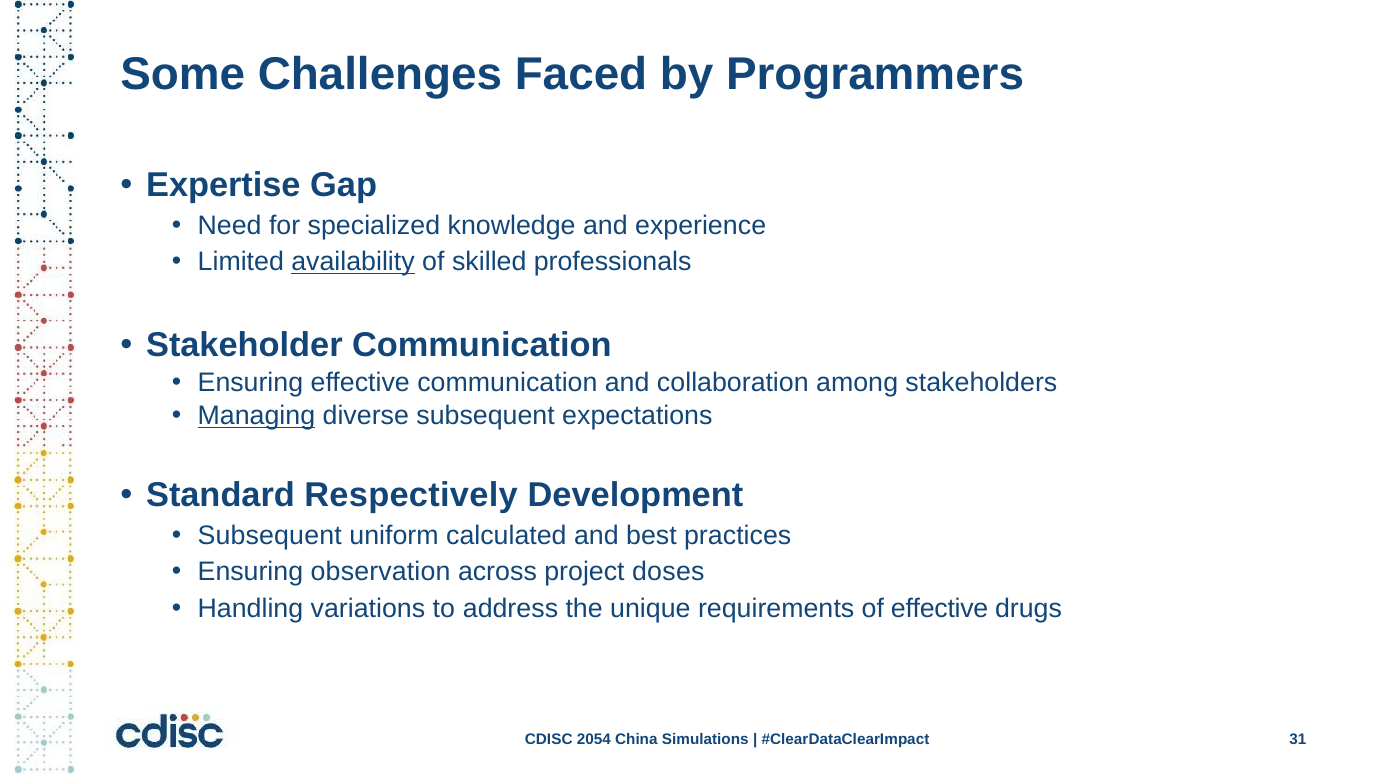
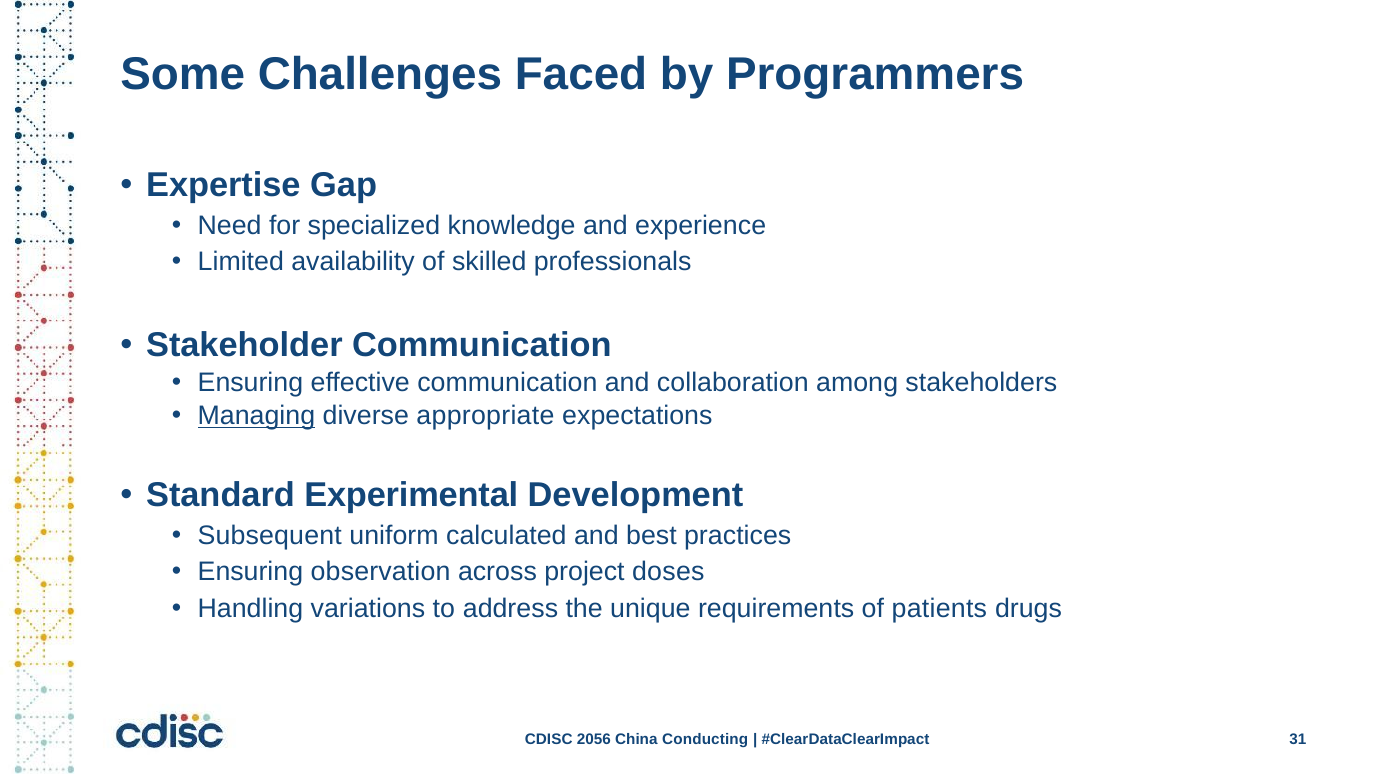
availability underline: present -> none
diverse subsequent: subsequent -> appropriate
Respectively: Respectively -> Experimental
of effective: effective -> patients
2054: 2054 -> 2056
Simulations: Simulations -> Conducting
